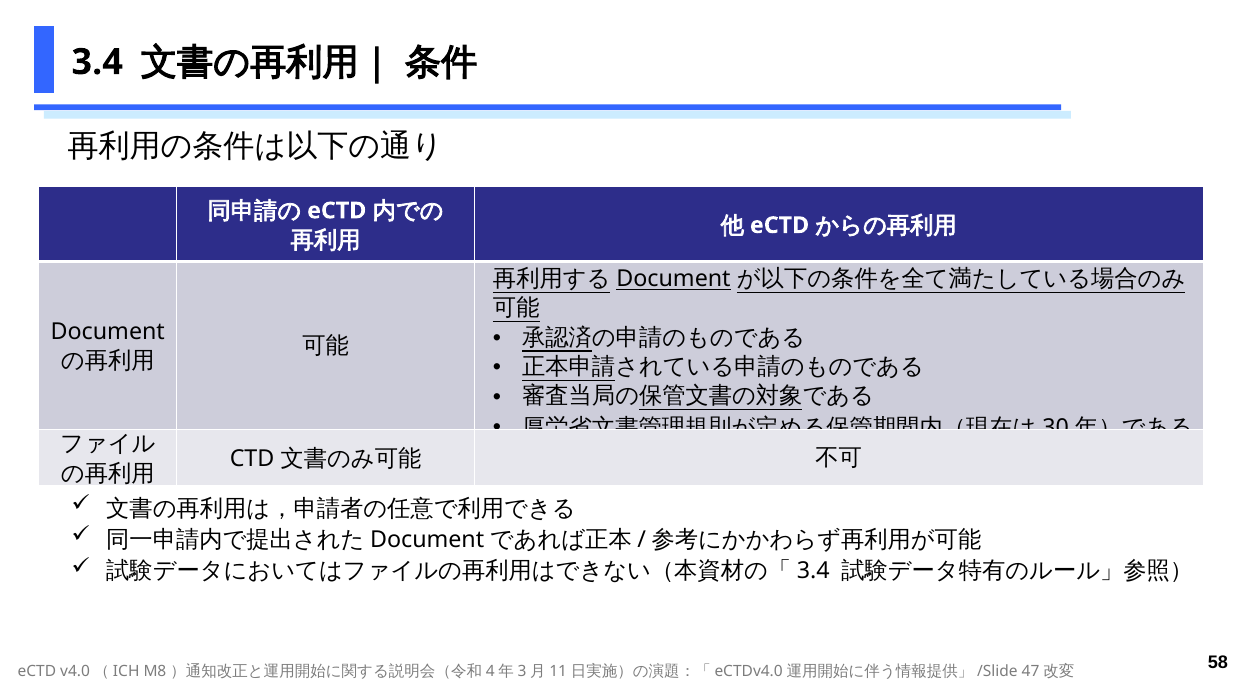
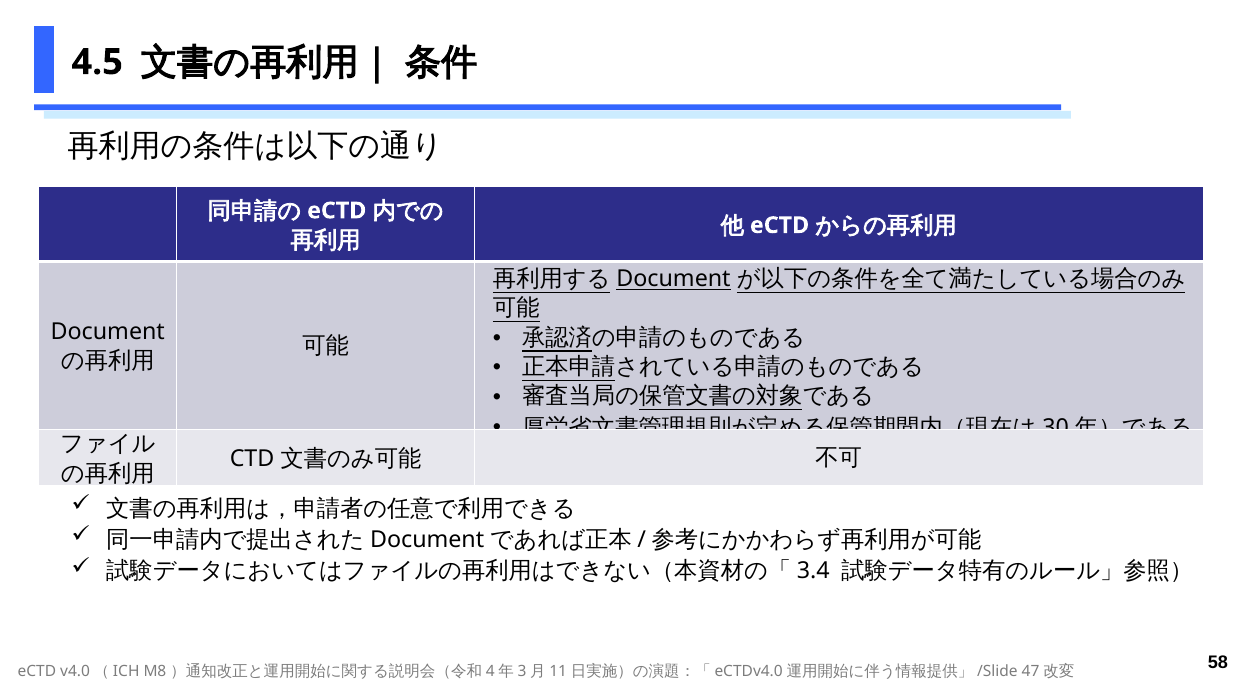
3.4: 3.4 -> 4.5
